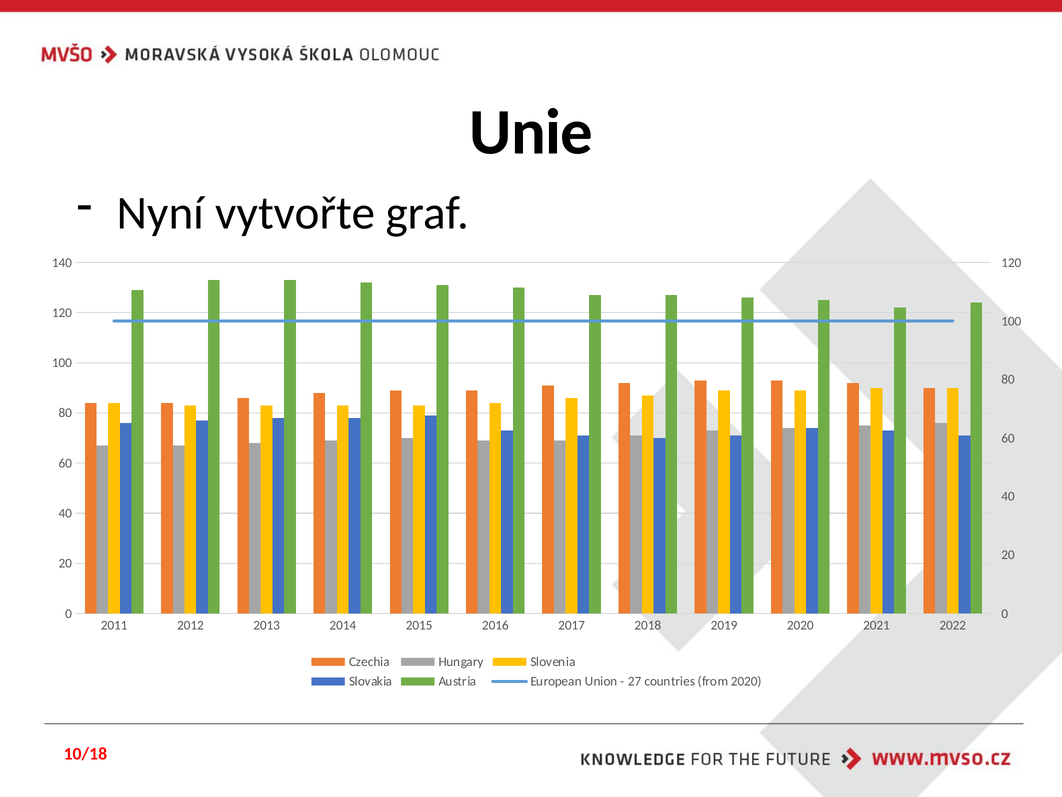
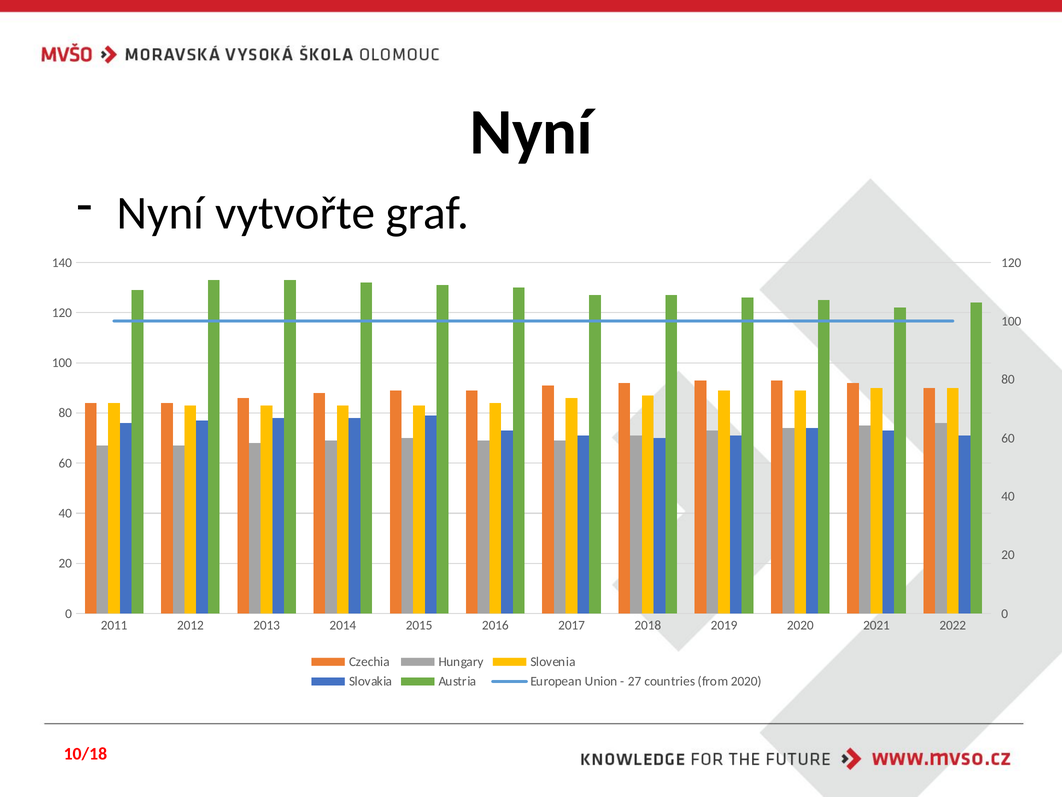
Unie at (531, 132): Unie -> Nyní
